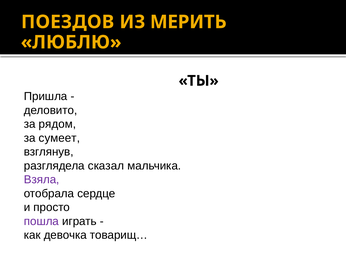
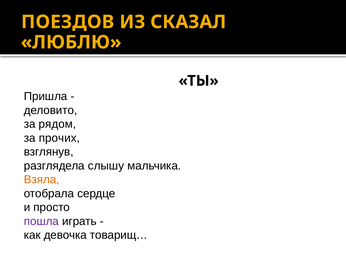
МЕРИТЬ: МЕРИТЬ -> СКАЗАЛ
сумеет: сумеет -> прочих
сказал: сказал -> слышу
Взяла colour: purple -> orange
